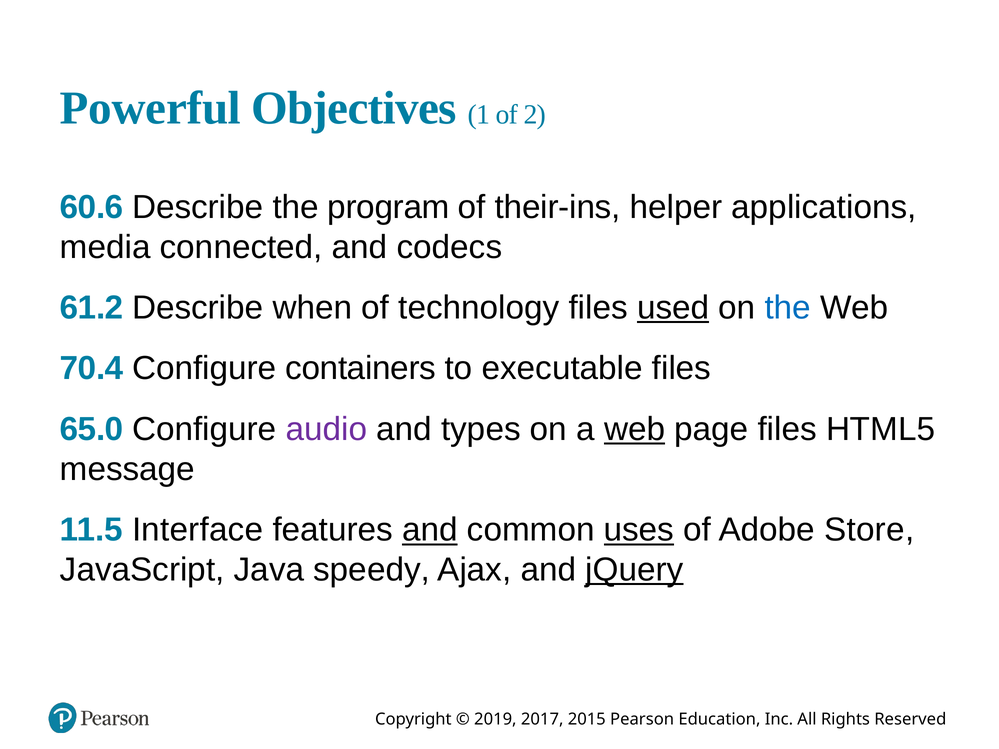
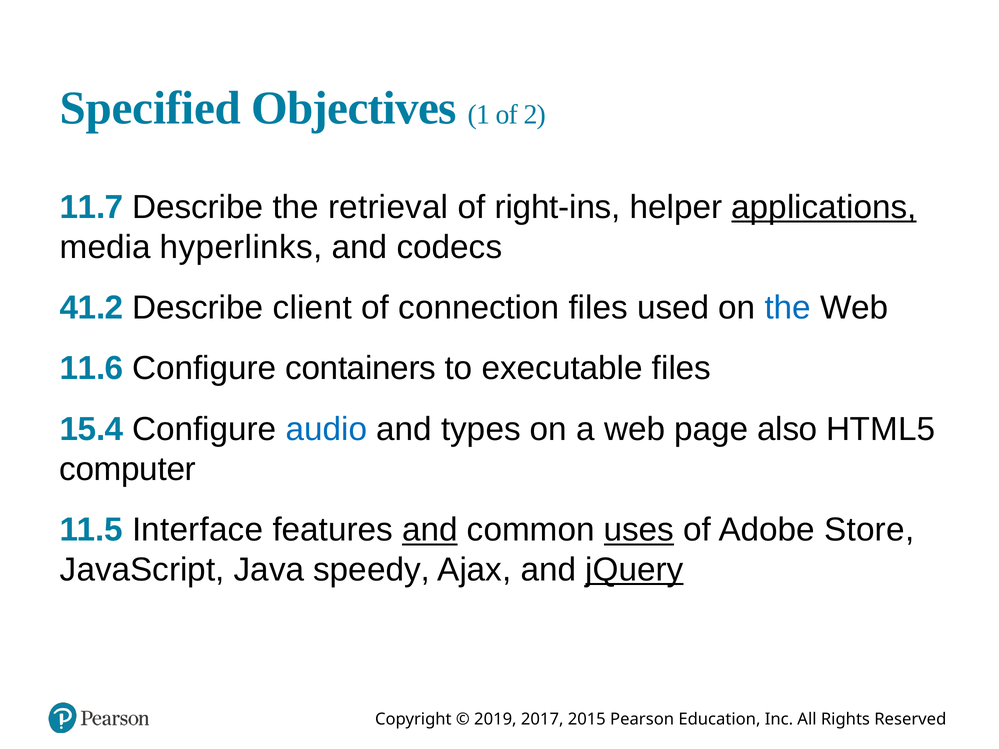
Powerful: Powerful -> Specified
60.6: 60.6 -> 11.7
program: program -> retrieval
their-ins: their-ins -> right-ins
applications underline: none -> present
connected: connected -> hyperlinks
61.2: 61.2 -> 41.2
when: when -> client
technology: technology -> connection
used underline: present -> none
70.4: 70.4 -> 11.6
65.0: 65.0 -> 15.4
audio colour: purple -> blue
web at (635, 429) underline: present -> none
page files: files -> also
message: message -> computer
